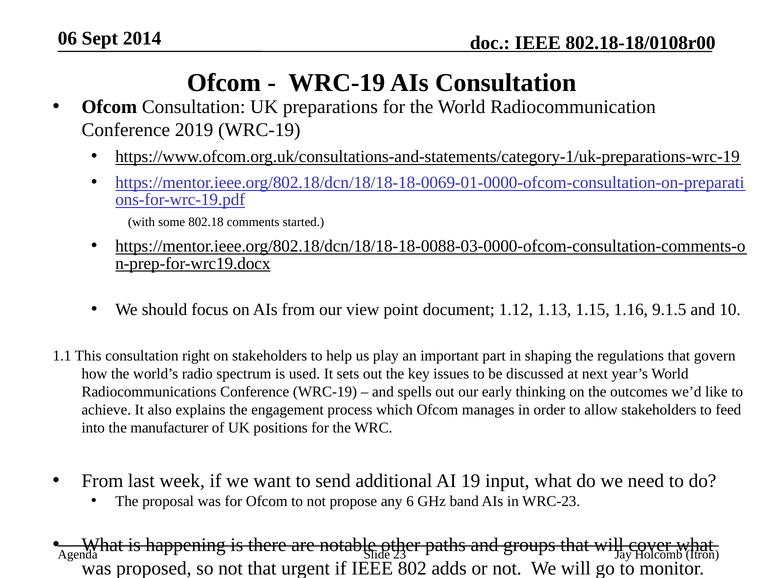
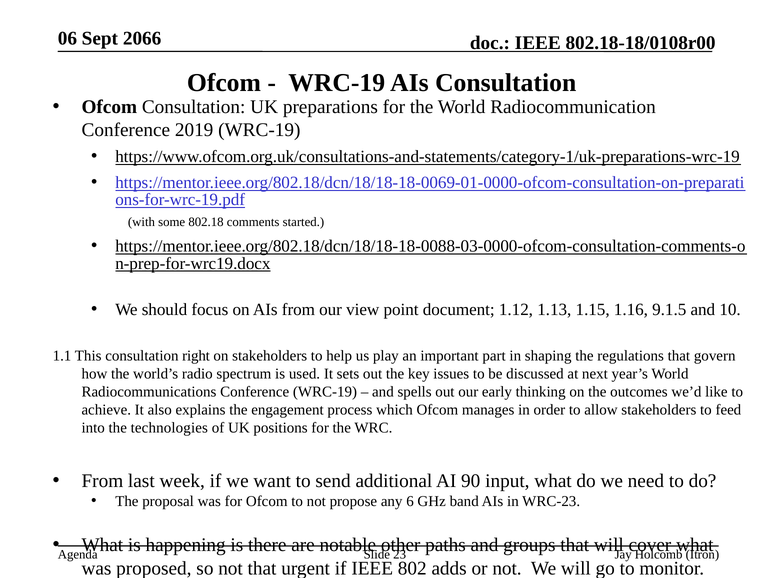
2014: 2014 -> 2066
manufacturer: manufacturer -> technologies
19: 19 -> 90
